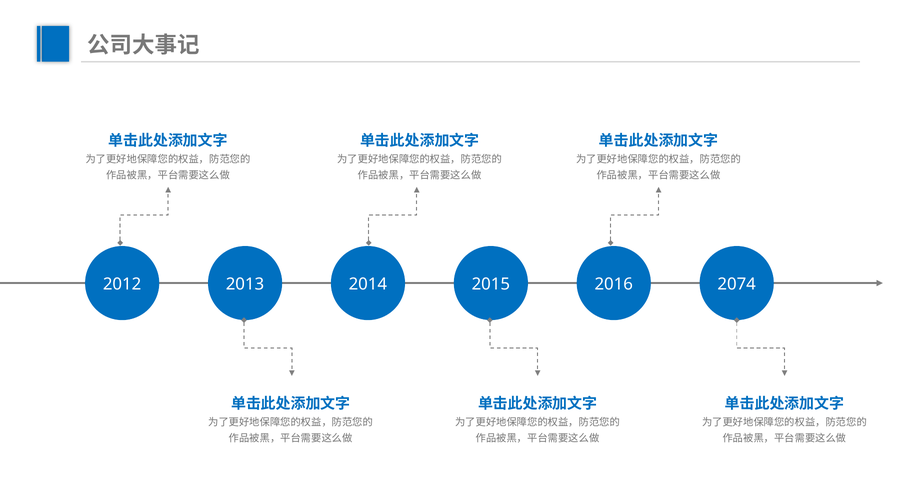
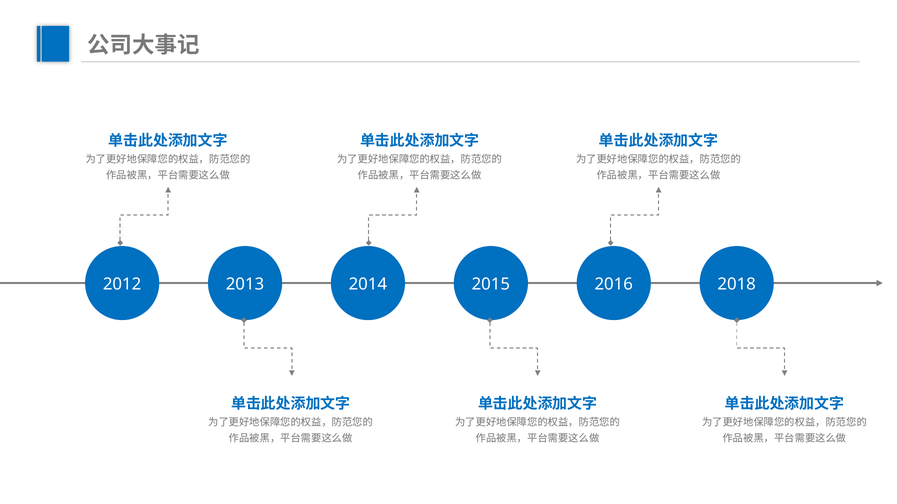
2074: 2074 -> 2018
